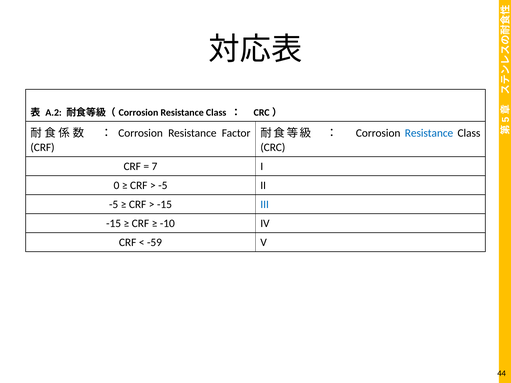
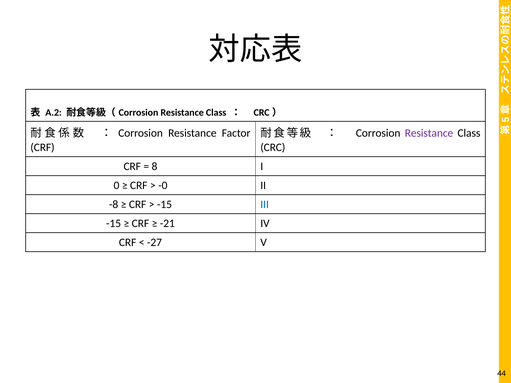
Resistance at (429, 133) colour: blue -> purple
7: 7 -> 8
-5 at (163, 185): -5 -> -0
-5 at (114, 204): -5 -> -8
-10: -10 -> -21
-59: -59 -> -27
